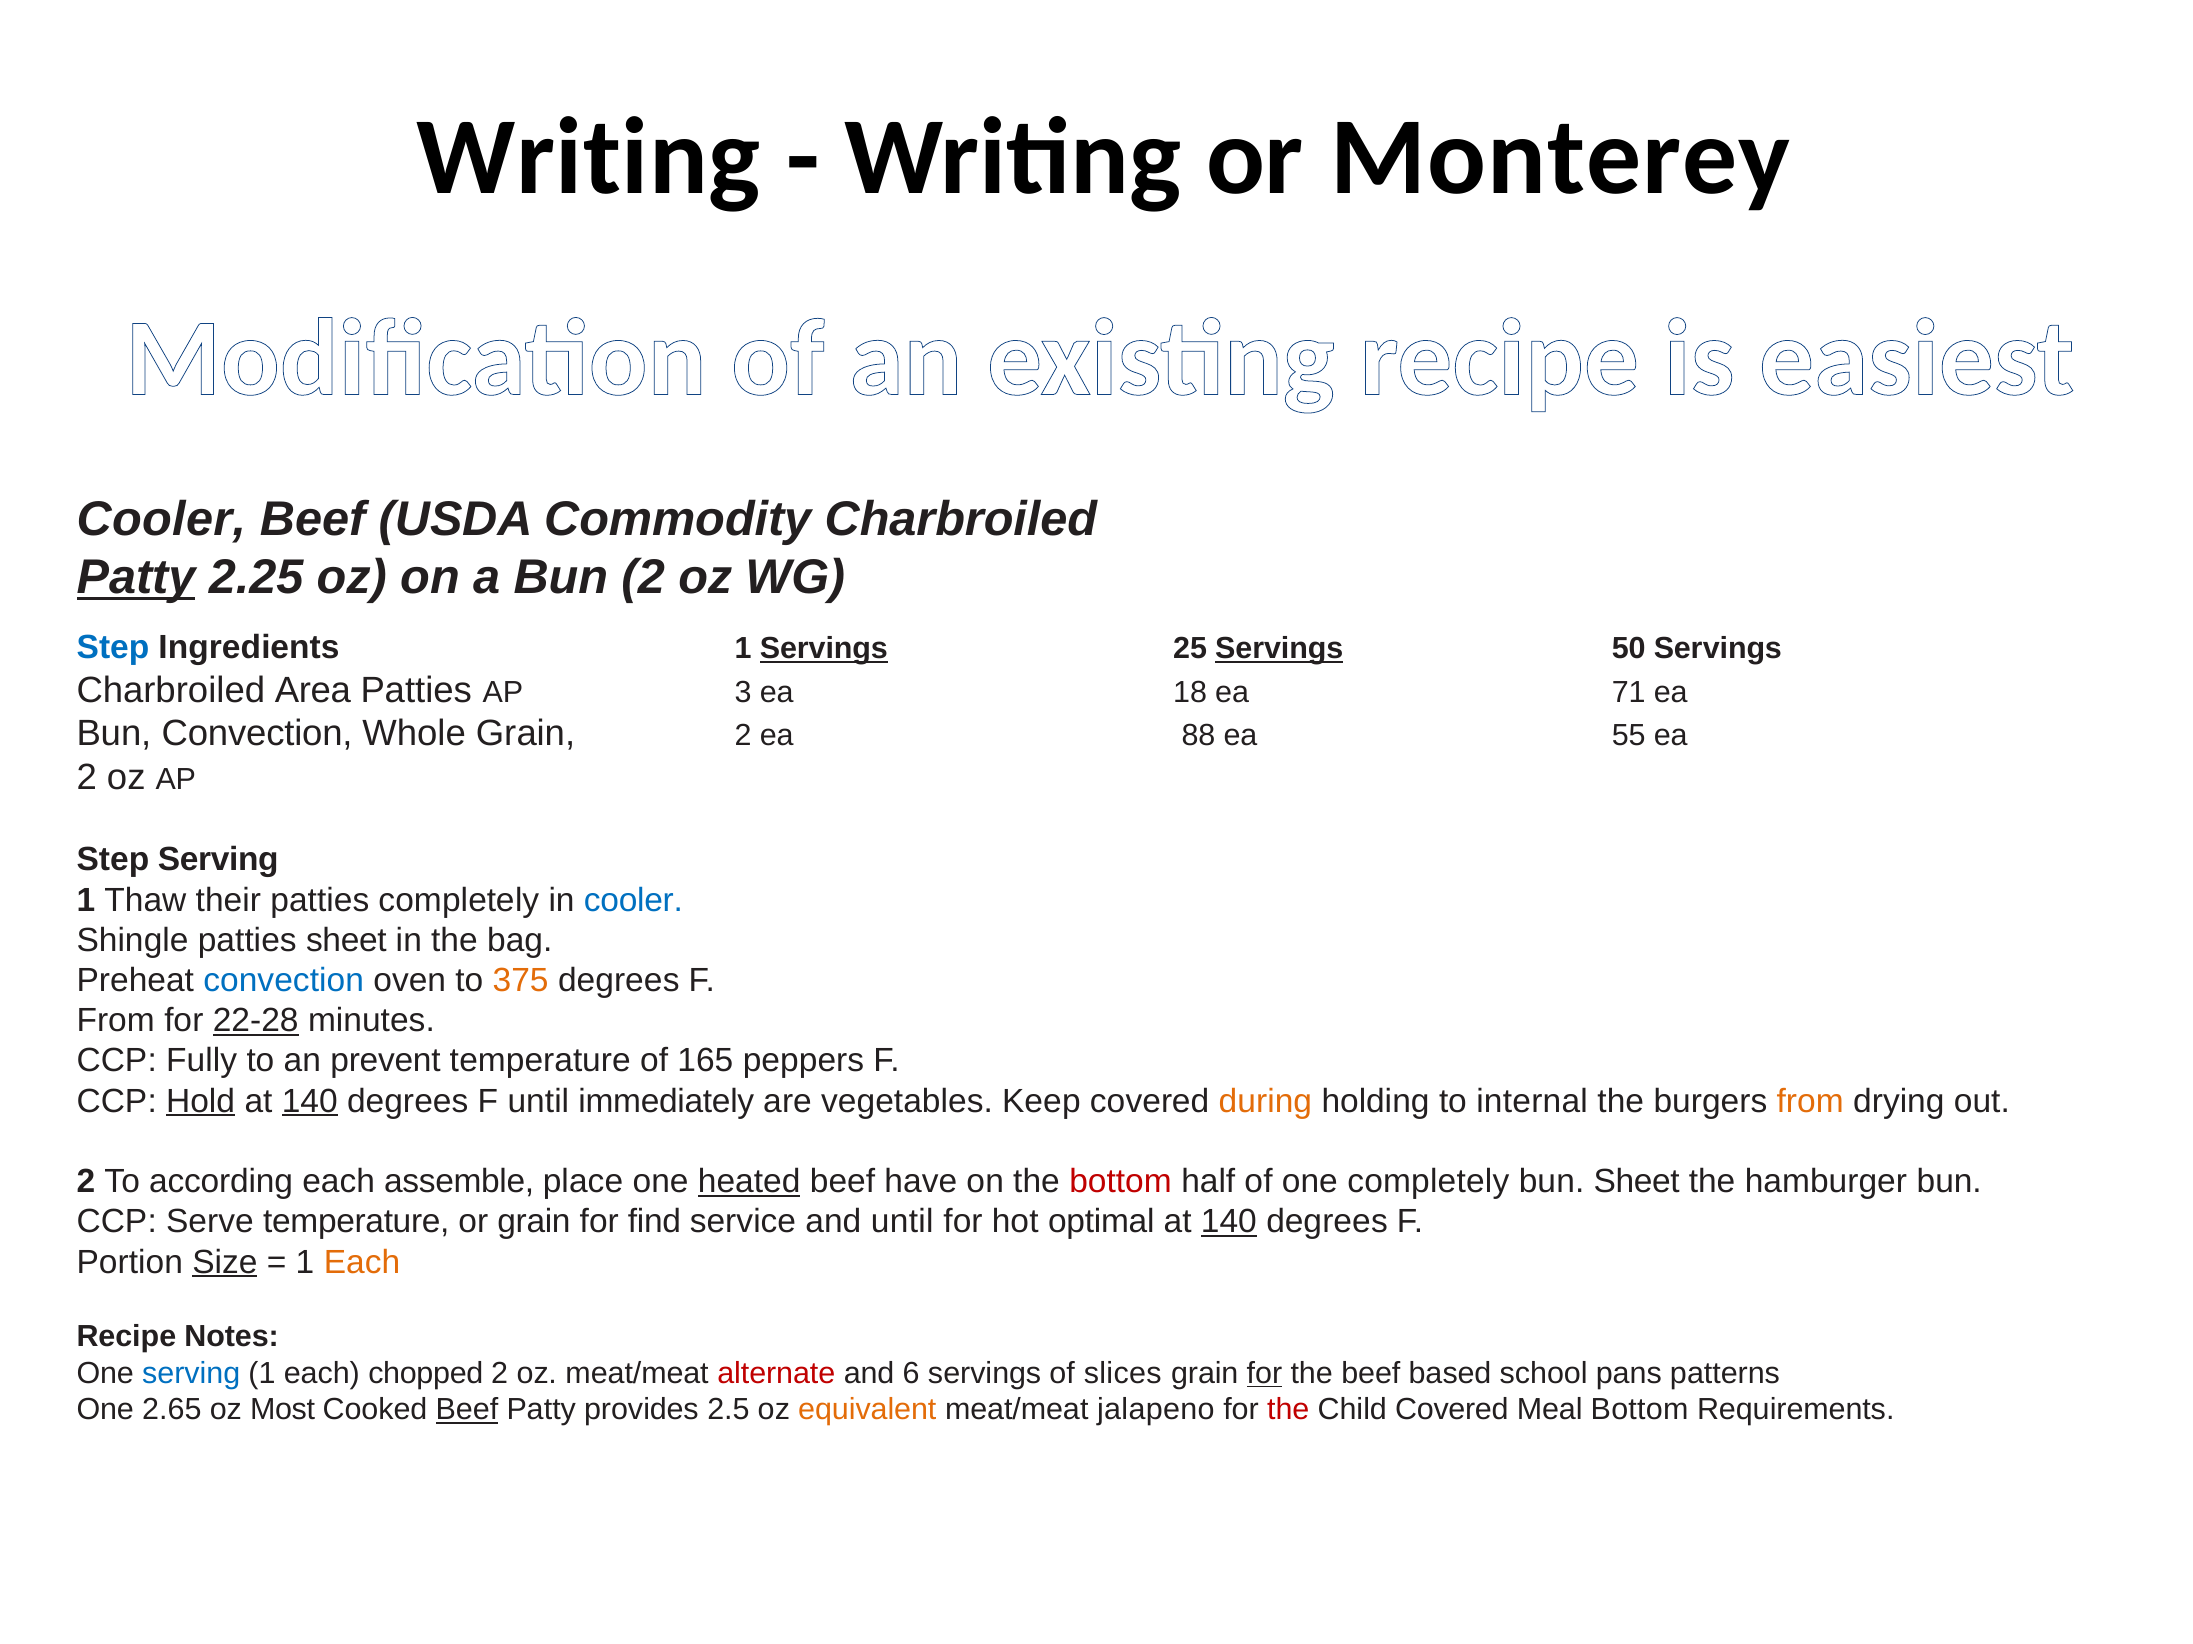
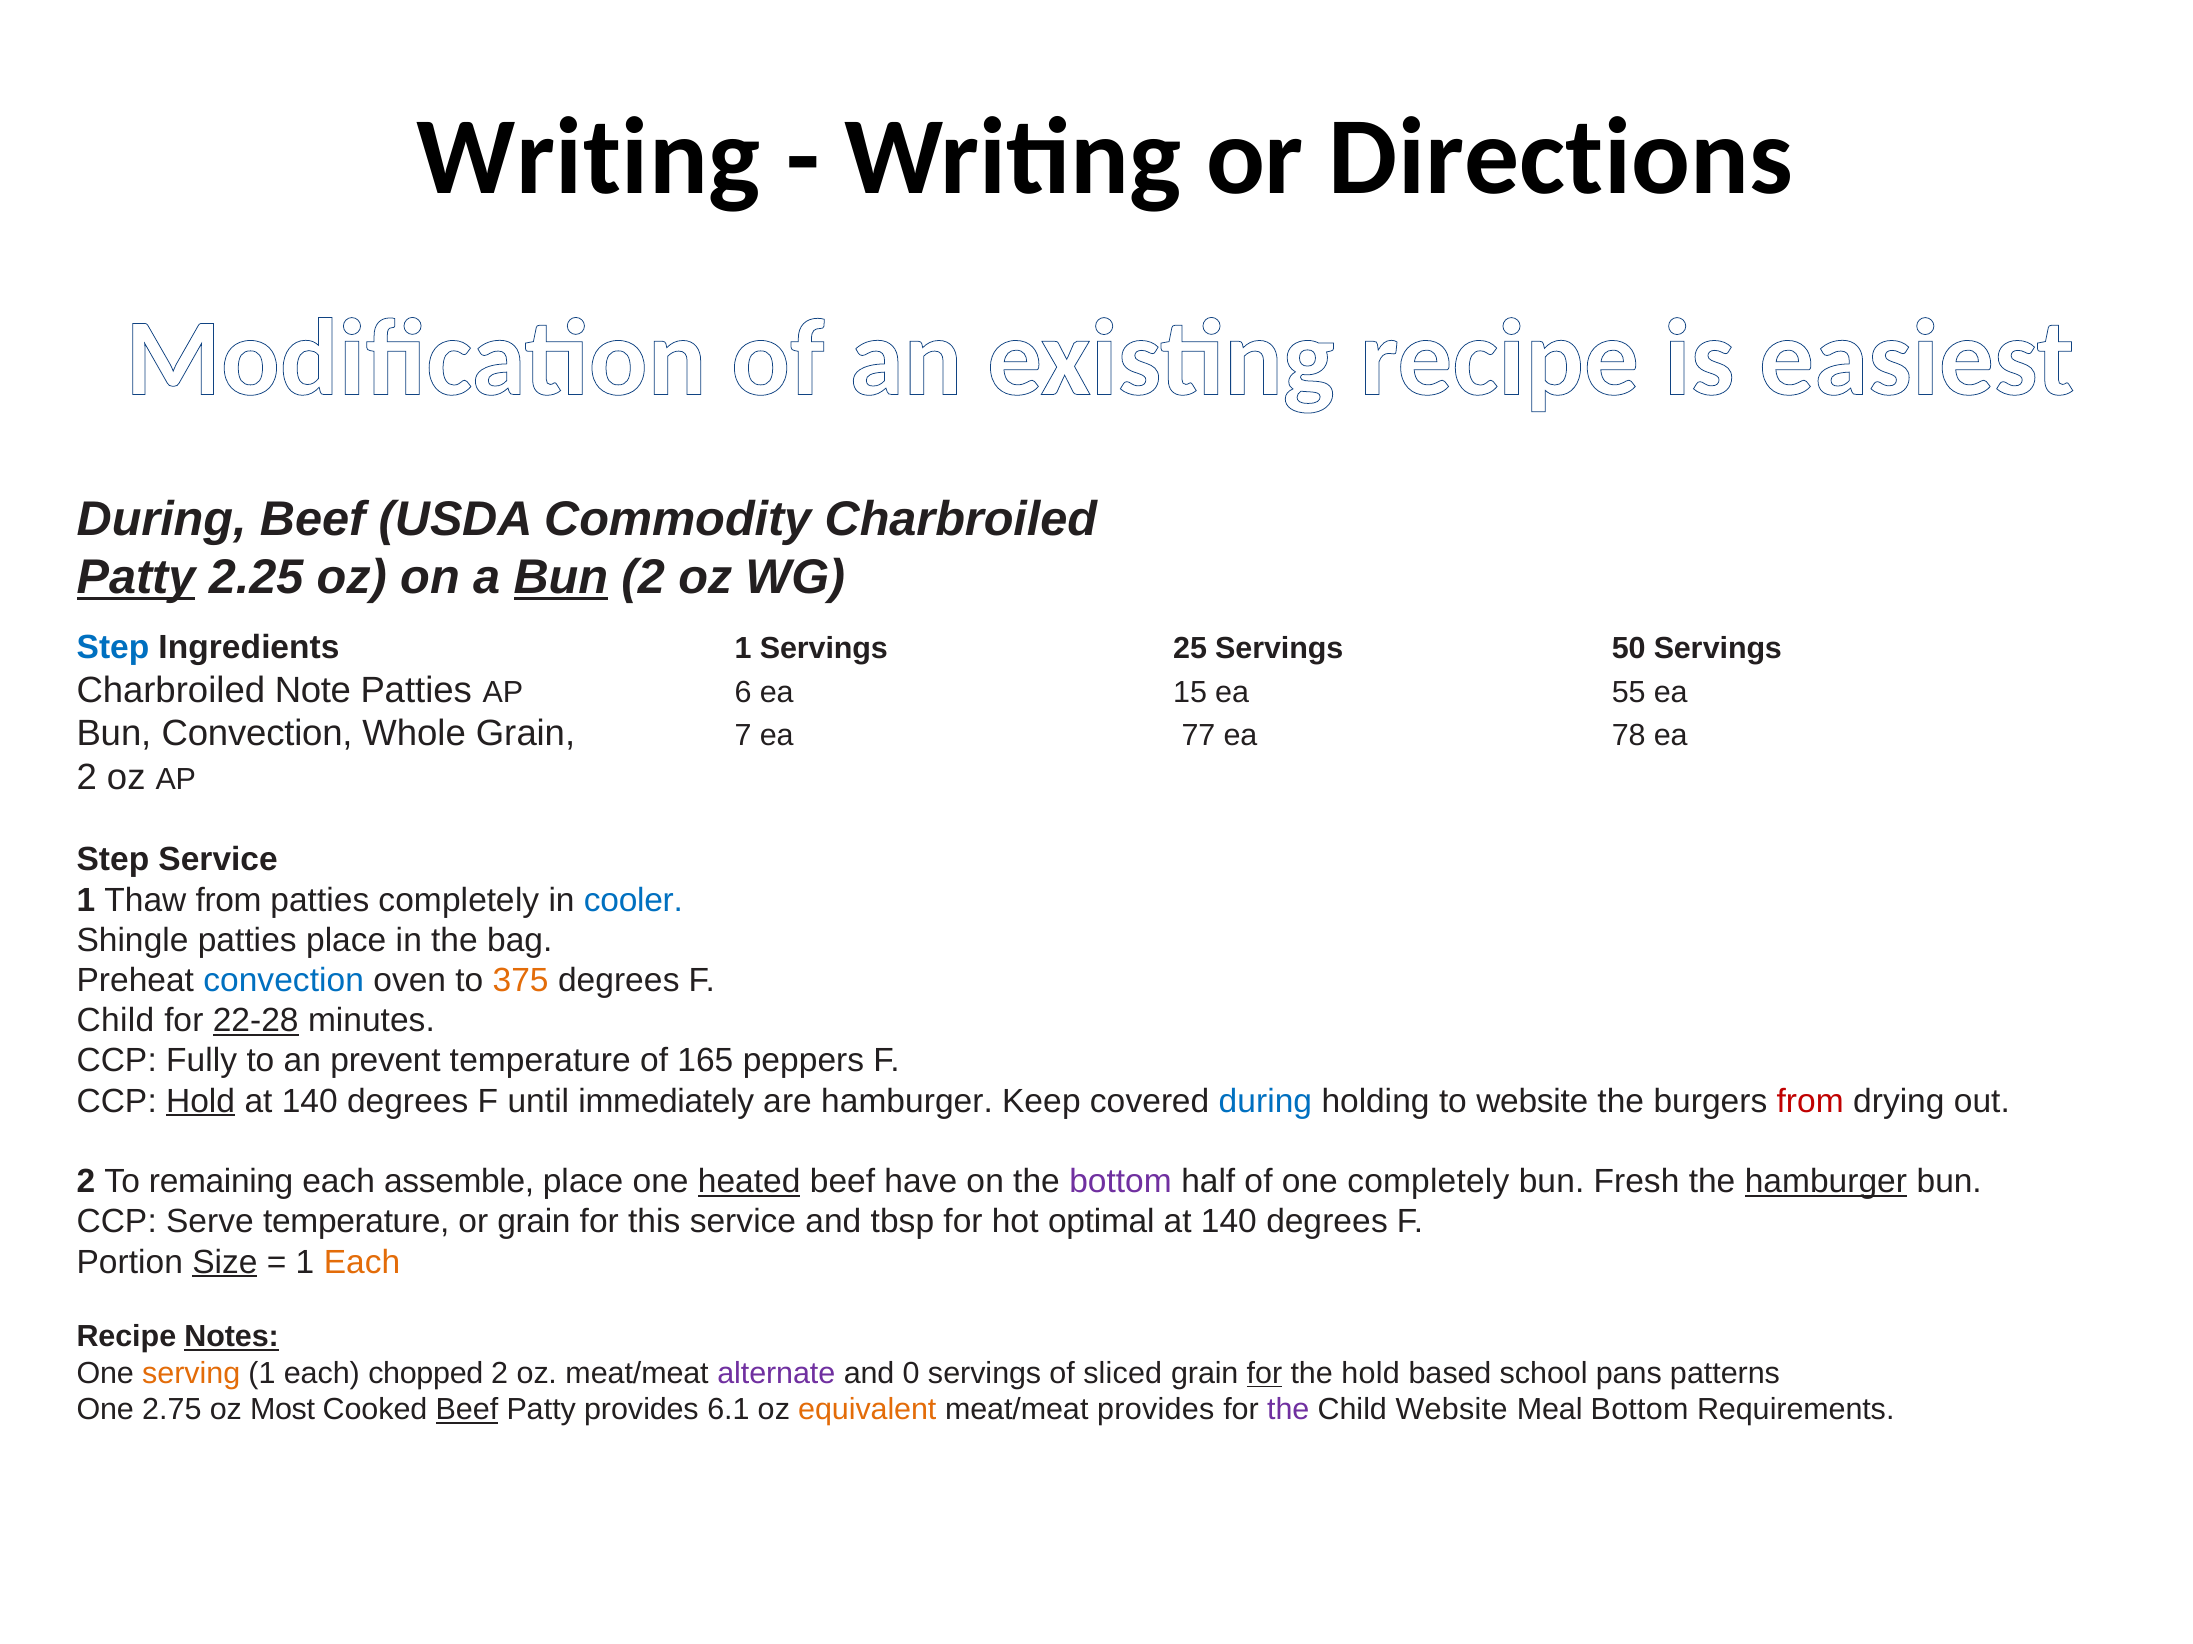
Monterey: Monterey -> Directions
Cooler at (161, 519): Cooler -> During
Bun at (561, 578) underline: none -> present
Servings at (824, 649) underline: present -> none
Servings at (1279, 649) underline: present -> none
Area: Area -> Note
3: 3 -> 6
18: 18 -> 15
71: 71 -> 55
Grain 2: 2 -> 7
88: 88 -> 77
55: 55 -> 78
Step Serving: Serving -> Service
Thaw their: their -> from
patties sheet: sheet -> place
From at (116, 1021): From -> Child
140 at (310, 1102) underline: present -> none
are vegetables: vegetables -> hamburger
during at (1265, 1102) colour: orange -> blue
to internal: internal -> website
from at (1810, 1102) colour: orange -> red
according: according -> remaining
bottom at (1120, 1182) colour: red -> purple
bun Sheet: Sheet -> Fresh
hamburger at (1826, 1182) underline: none -> present
find: find -> this
and until: until -> tbsp
140 at (1229, 1222) underline: present -> none
Notes underline: none -> present
serving at (191, 1374) colour: blue -> orange
alternate colour: red -> purple
6: 6 -> 0
slices: slices -> sliced
the beef: beef -> hold
2.65: 2.65 -> 2.75
2.5: 2.5 -> 6.1
meat/meat jalapeno: jalapeno -> provides
the at (1288, 1411) colour: red -> purple
Child Covered: Covered -> Website
